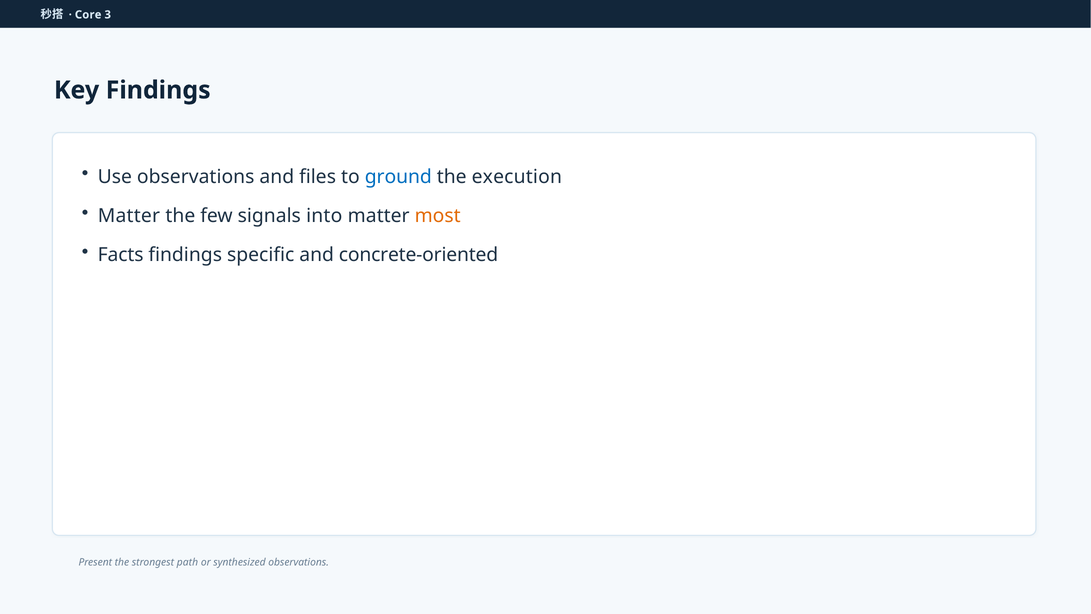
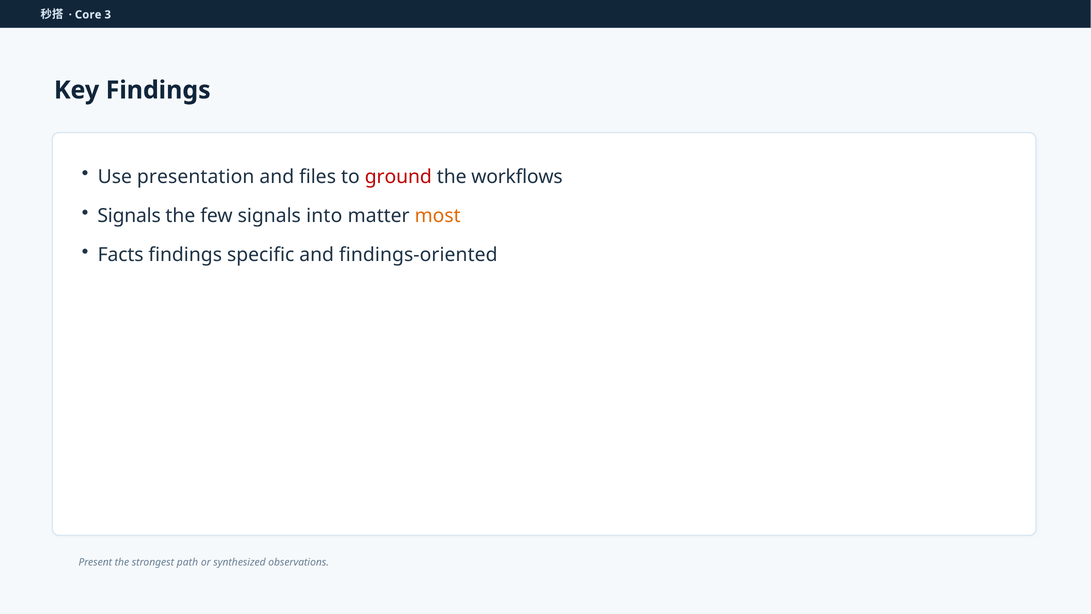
Use observations: observations -> presentation
ground colour: blue -> red
execution: execution -> workflows
Matter at (129, 216): Matter -> Signals
concrete-oriented: concrete-oriented -> findings-oriented
